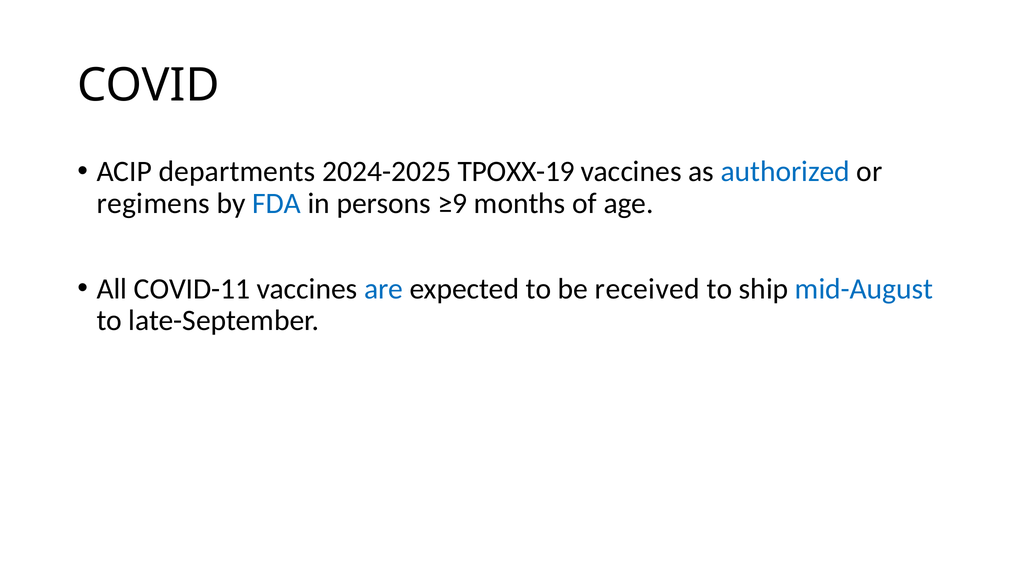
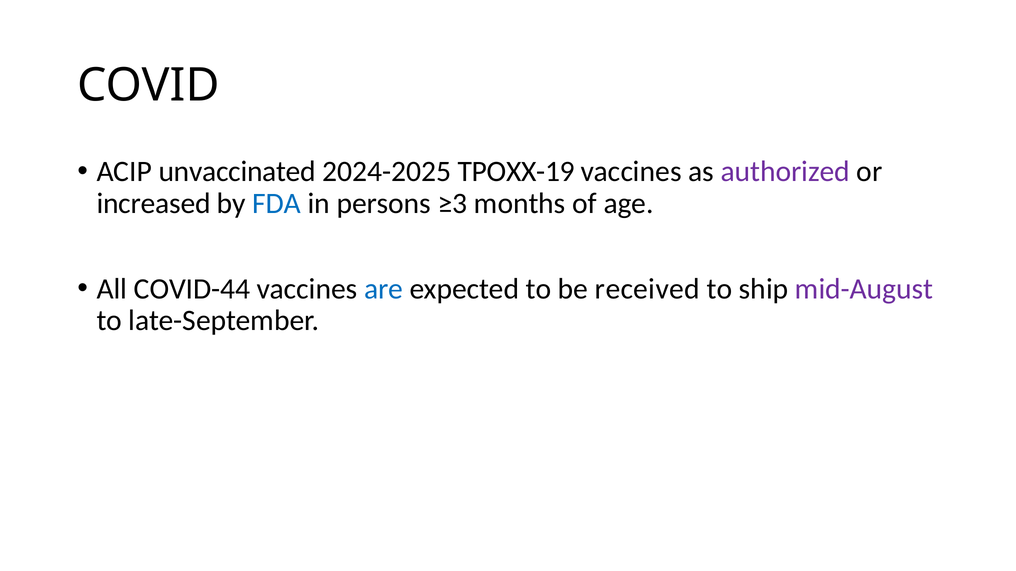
departments: departments -> unvaccinated
authorized colour: blue -> purple
regimens: regimens -> increased
≥9: ≥9 -> ≥3
COVID-11: COVID-11 -> COVID-44
mid-August colour: blue -> purple
